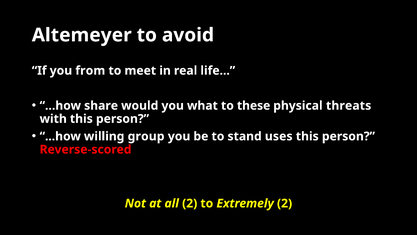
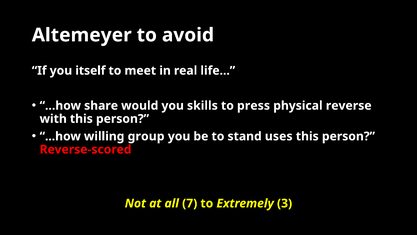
from: from -> itself
what: what -> skills
these: these -> press
threats: threats -> reverse
all 2: 2 -> 7
Extremely 2: 2 -> 3
